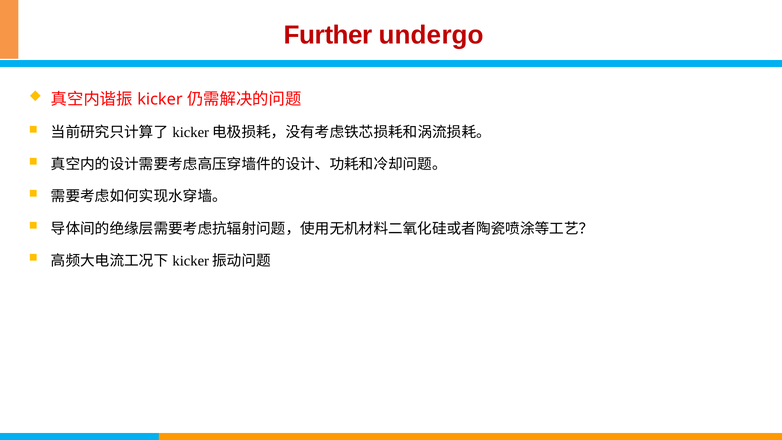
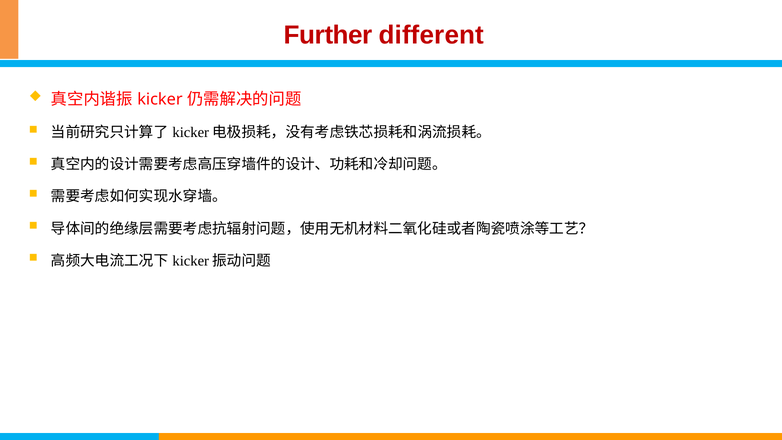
undergo: undergo -> different
